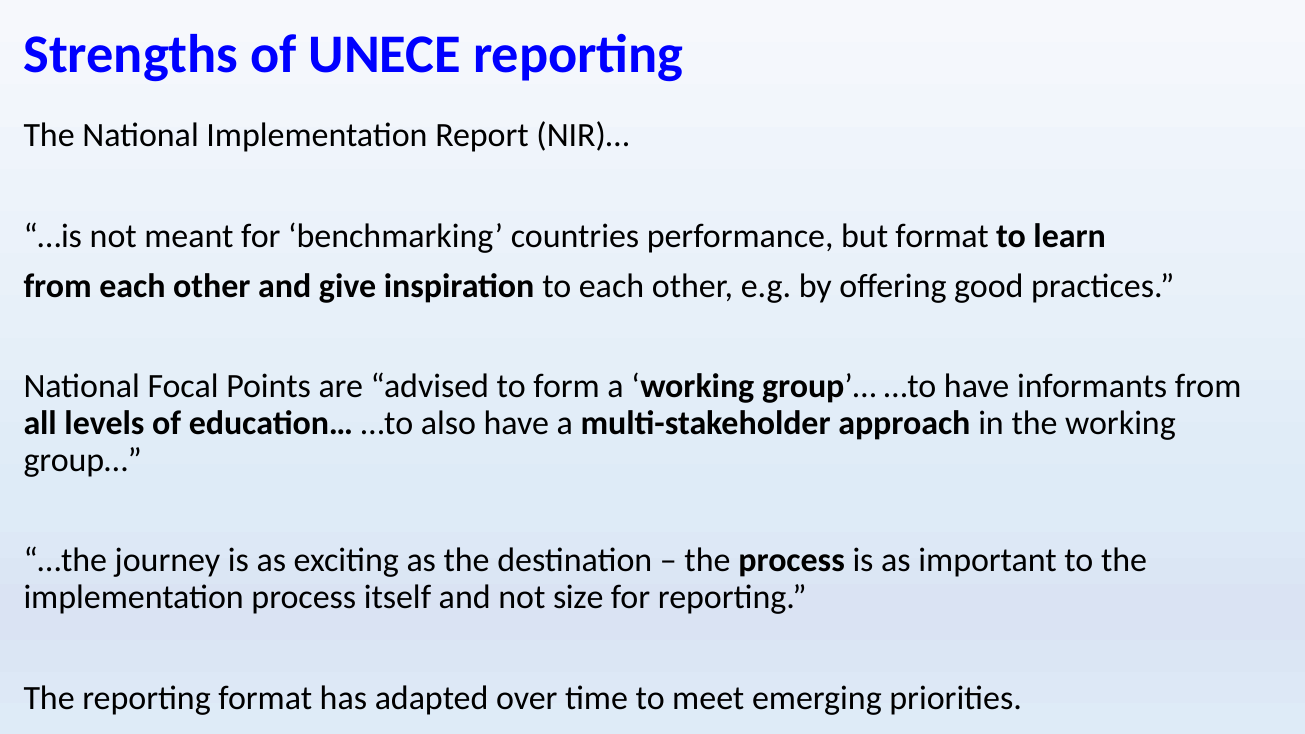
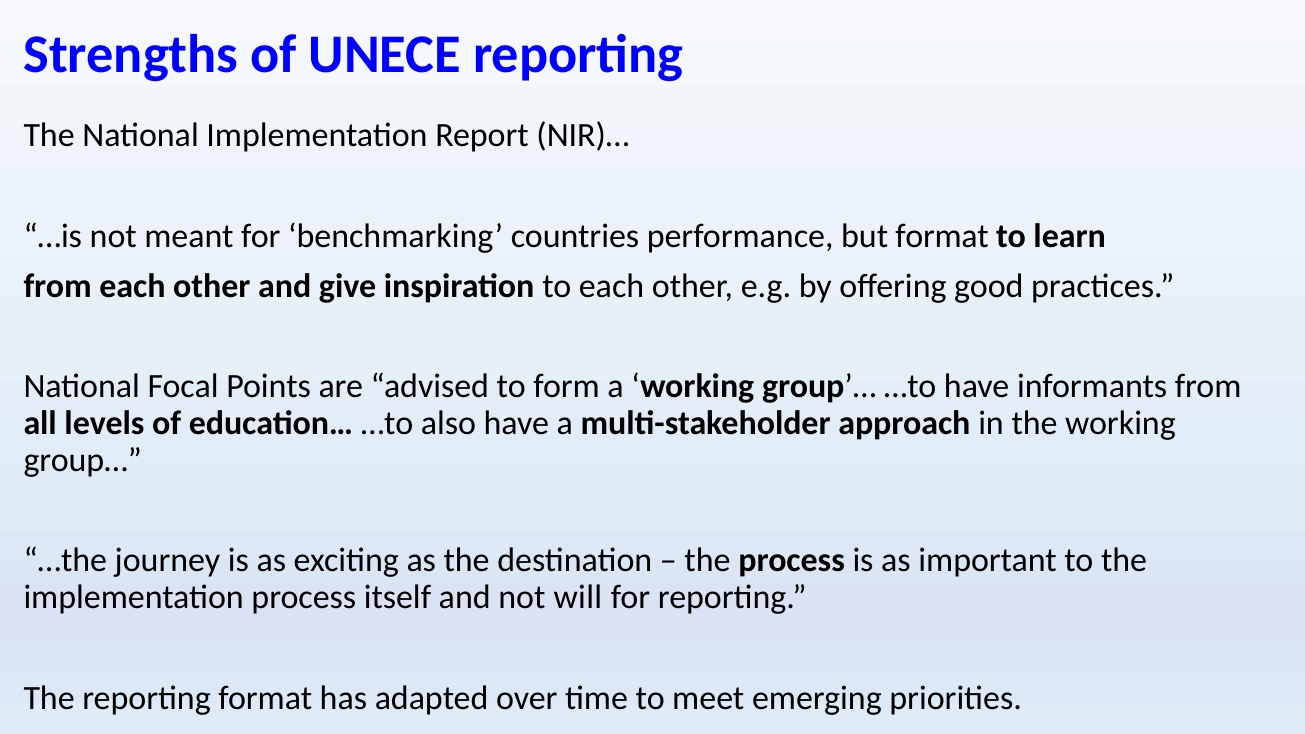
size: size -> will
